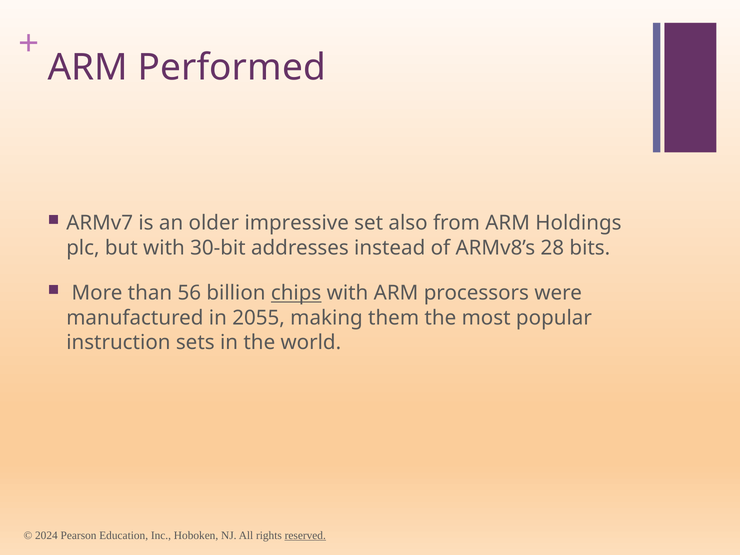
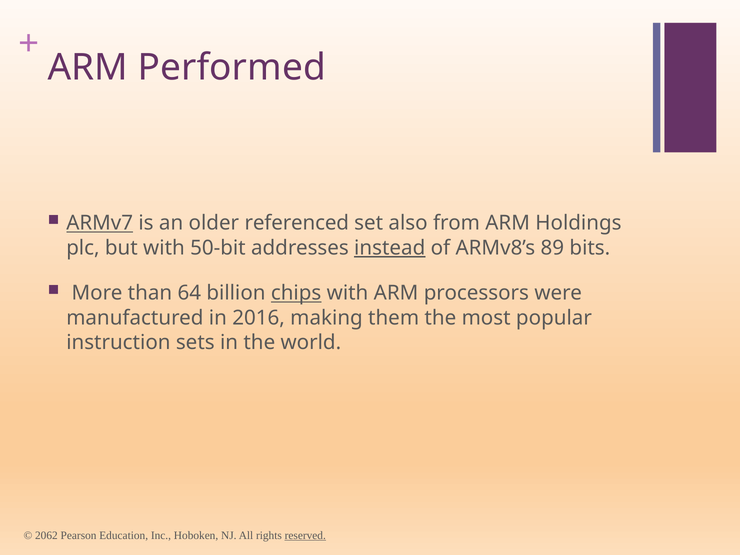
ARMv7 underline: none -> present
impressive: impressive -> referenced
30-bit: 30-bit -> 50-bit
instead underline: none -> present
28: 28 -> 89
56: 56 -> 64
2055: 2055 -> 2016
2024: 2024 -> 2062
